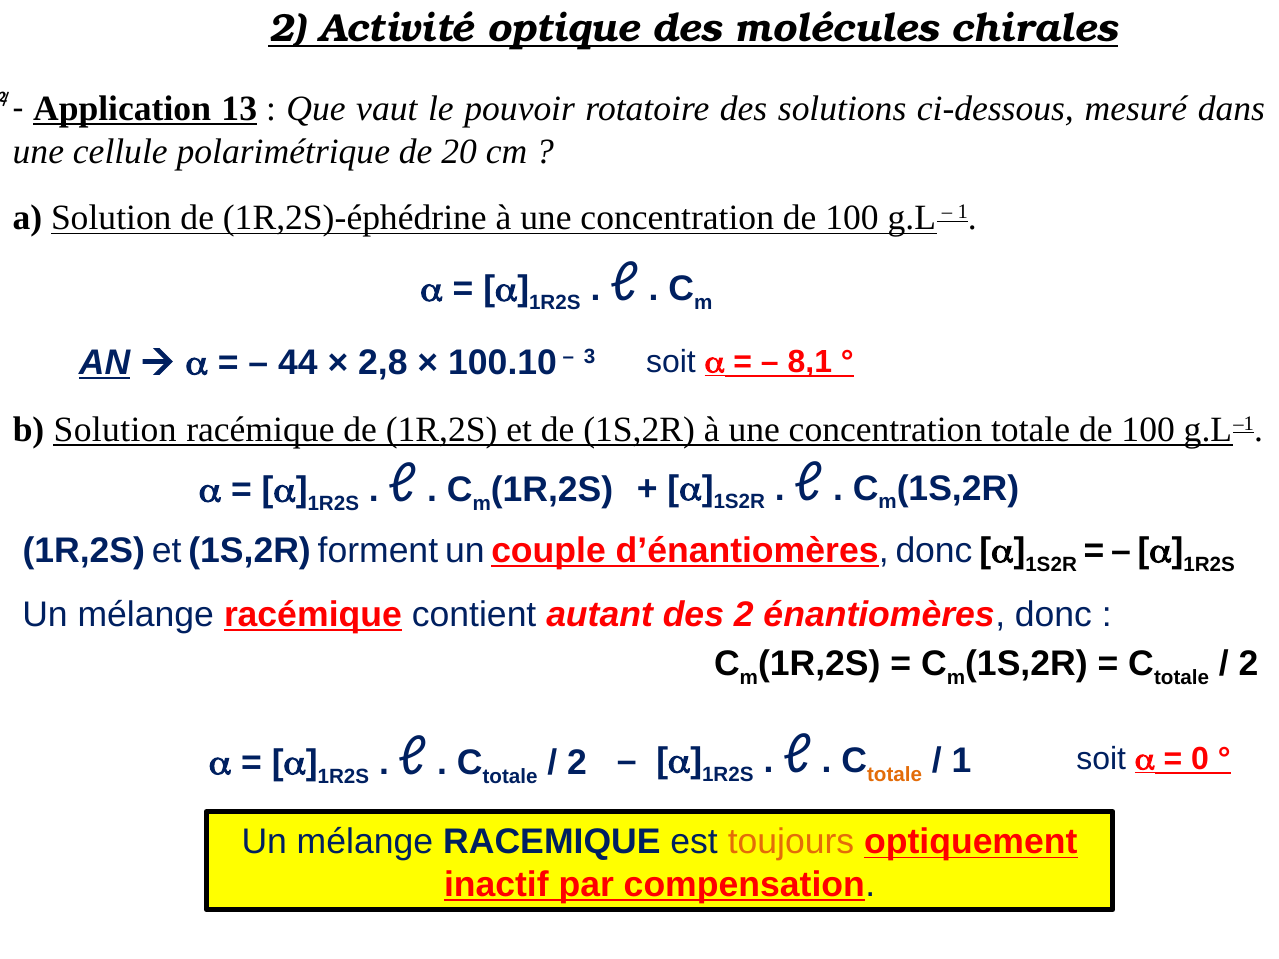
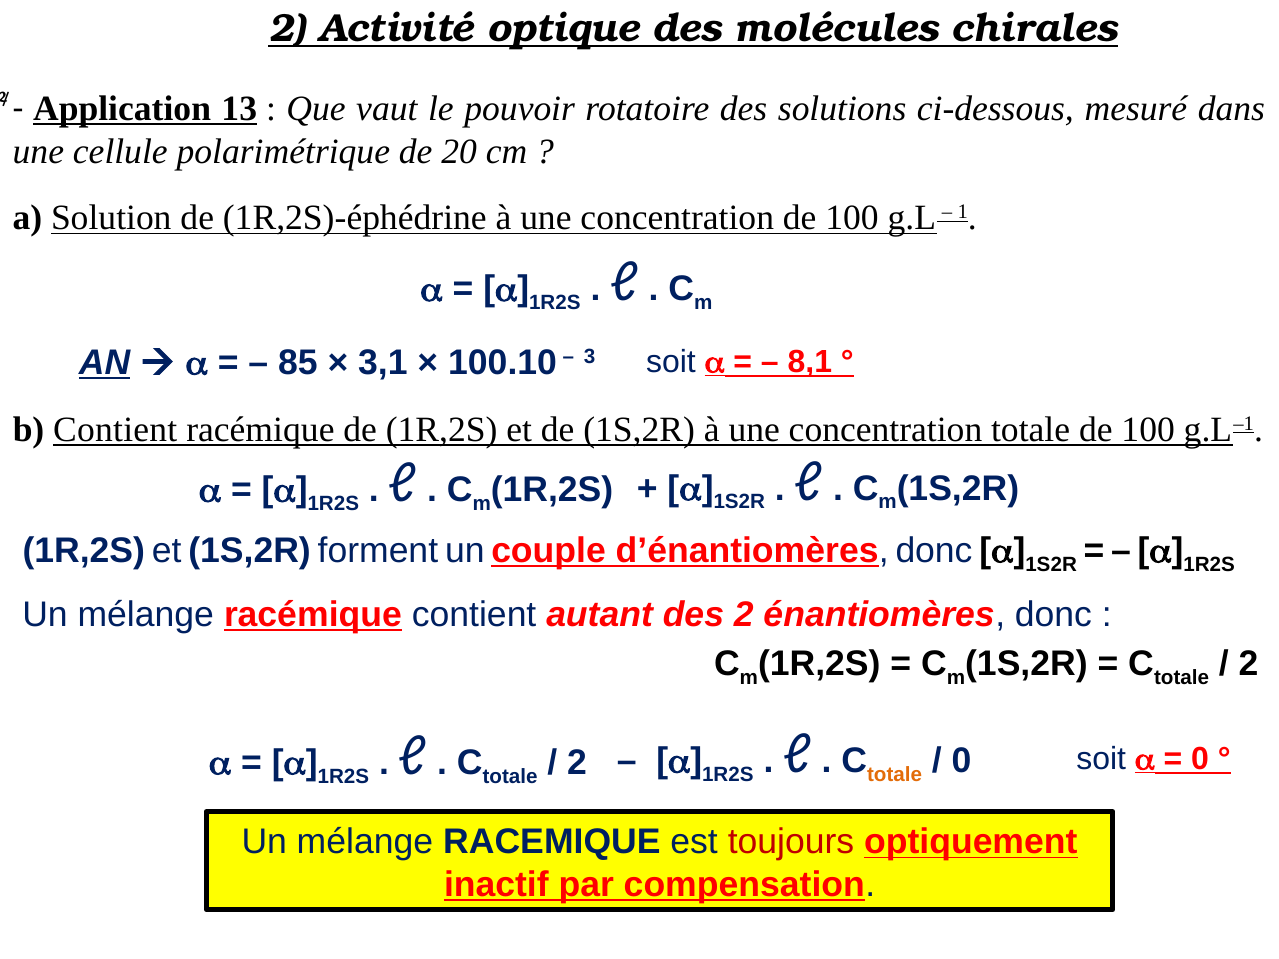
44: 44 -> 85
2,8: 2,8 -> 3,1
b Solution: Solution -> Contient
1 at (961, 761): 1 -> 0
toujours colour: orange -> red
